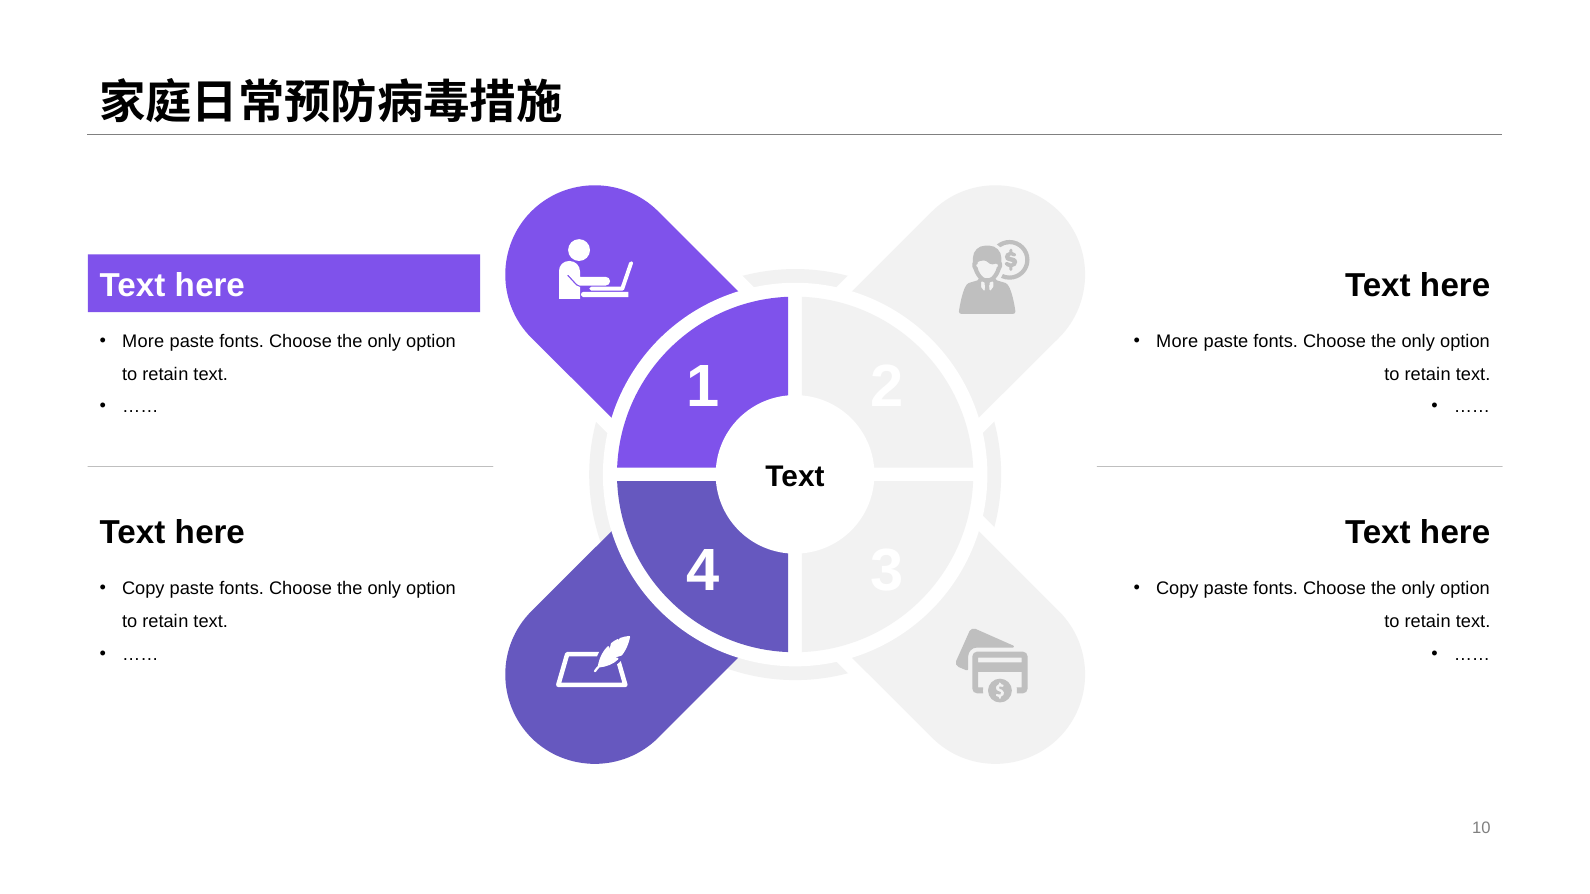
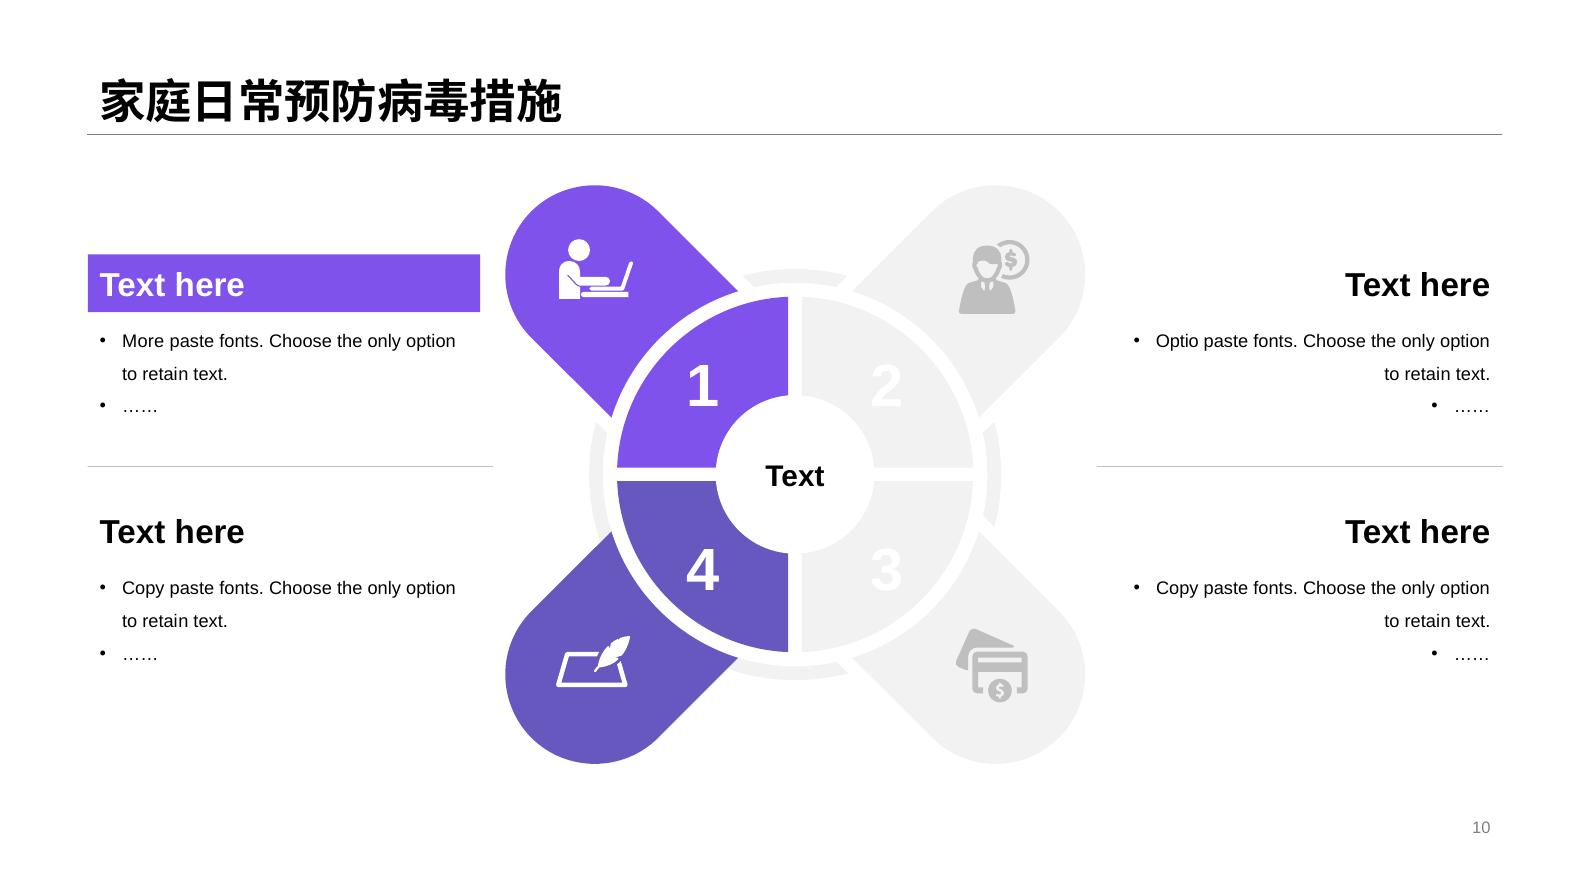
More at (1177, 341): More -> Optio
